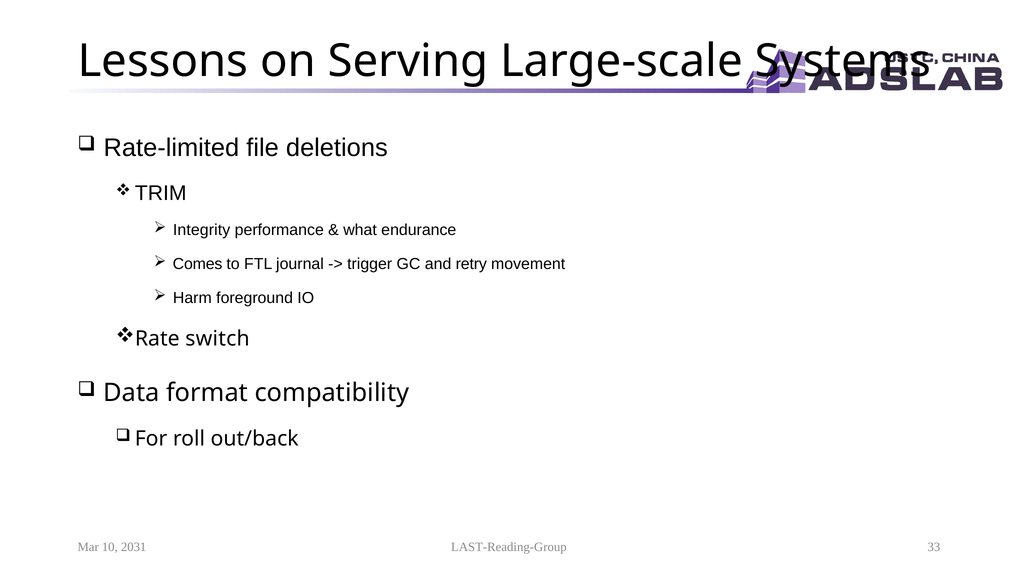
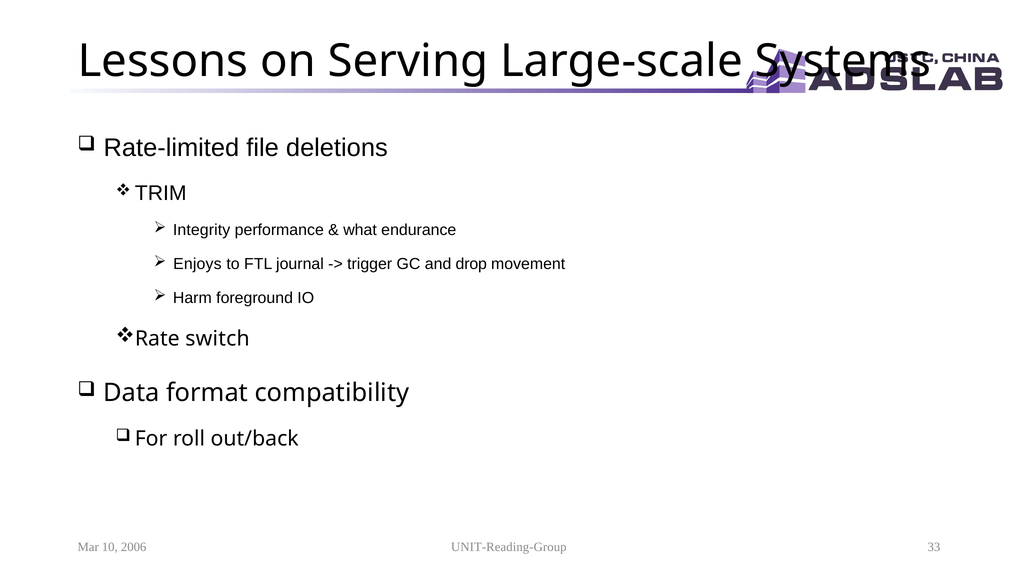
Comes: Comes -> Enjoys
retry: retry -> drop
2031: 2031 -> 2006
LAST-Reading-Group: LAST-Reading-Group -> UNIT-Reading-Group
